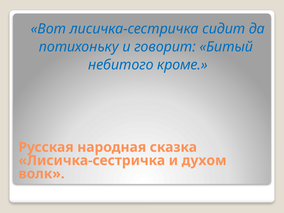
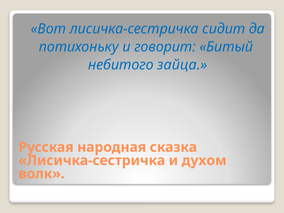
кроме: кроме -> зайца
